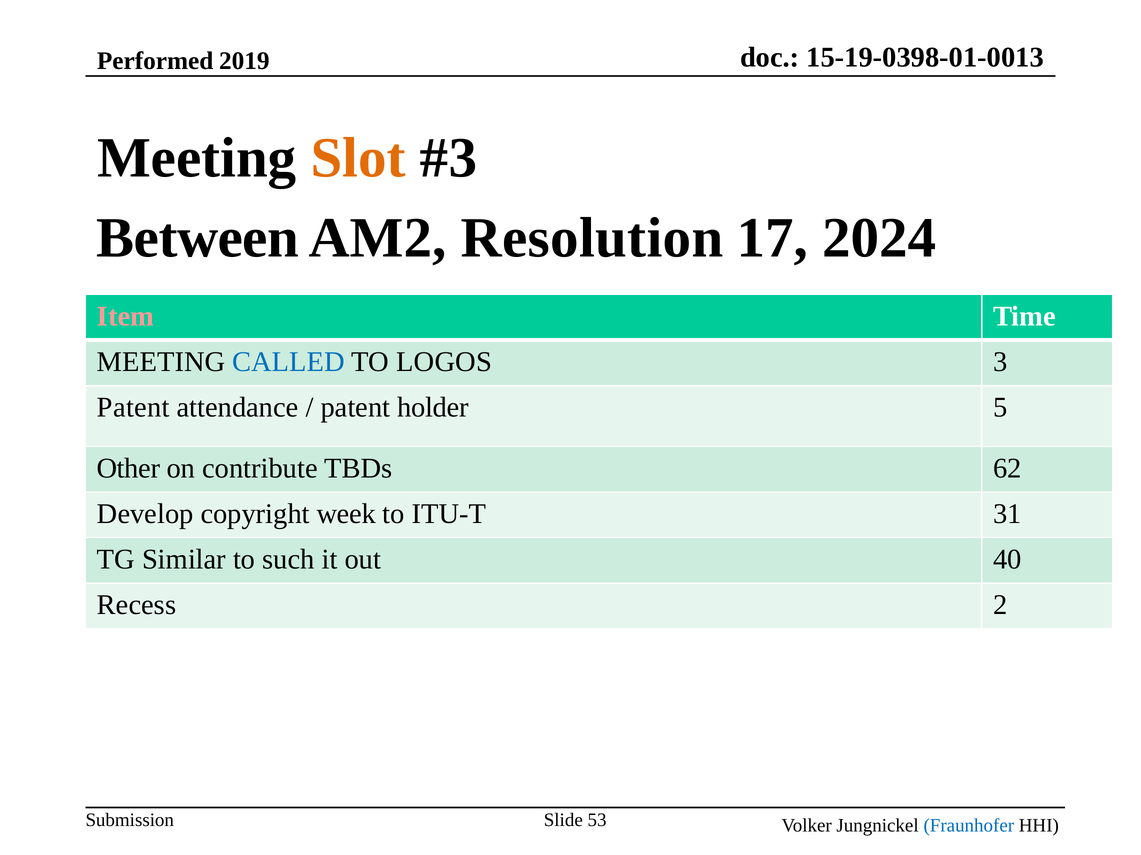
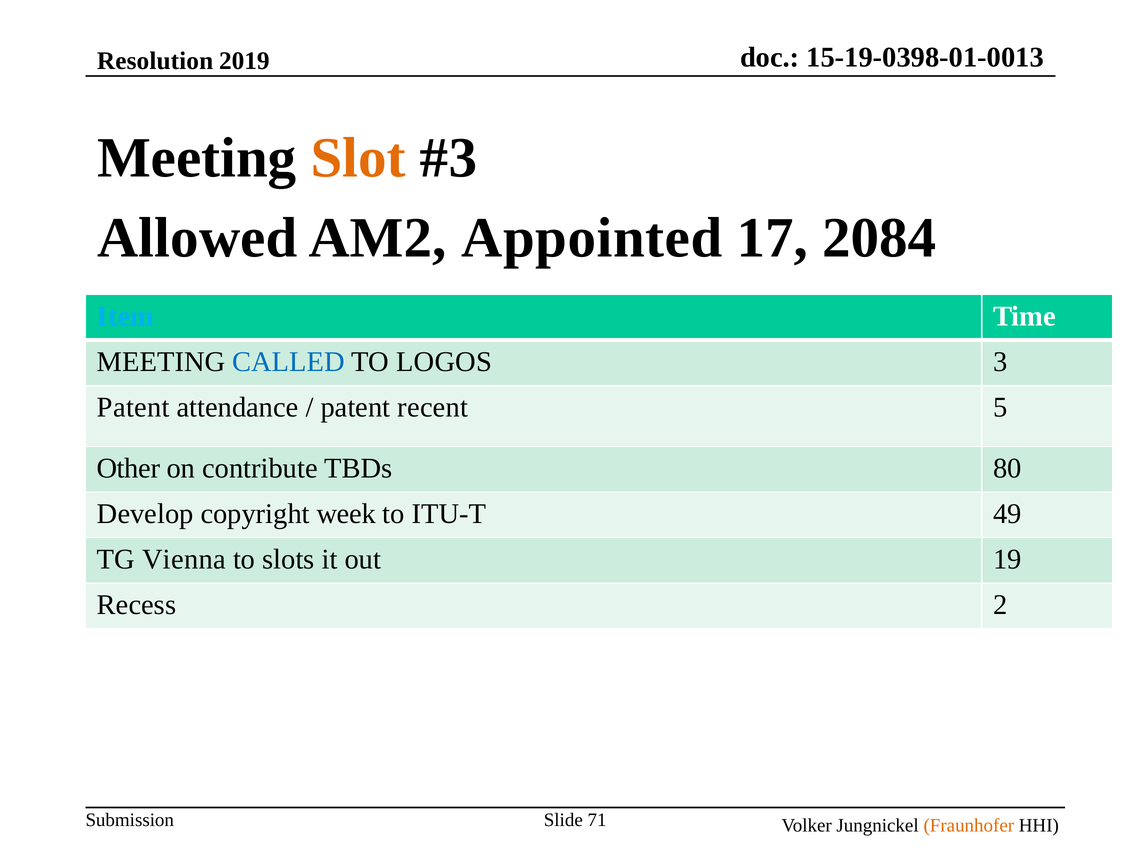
Performed: Performed -> Resolution
Between: Between -> Allowed
Resolution: Resolution -> Appointed
2024: 2024 -> 2084
Item colour: pink -> light blue
holder: holder -> recent
62: 62 -> 80
31: 31 -> 49
Similar: Similar -> Vienna
such: such -> slots
40: 40 -> 19
53: 53 -> 71
Fraunhofer colour: blue -> orange
